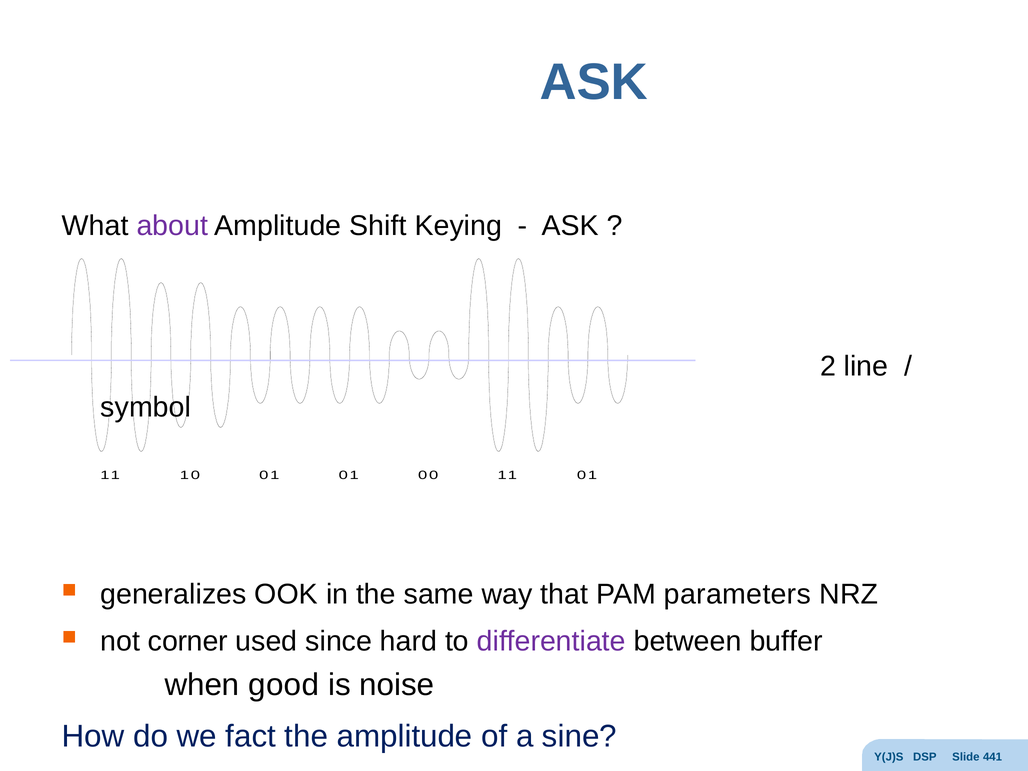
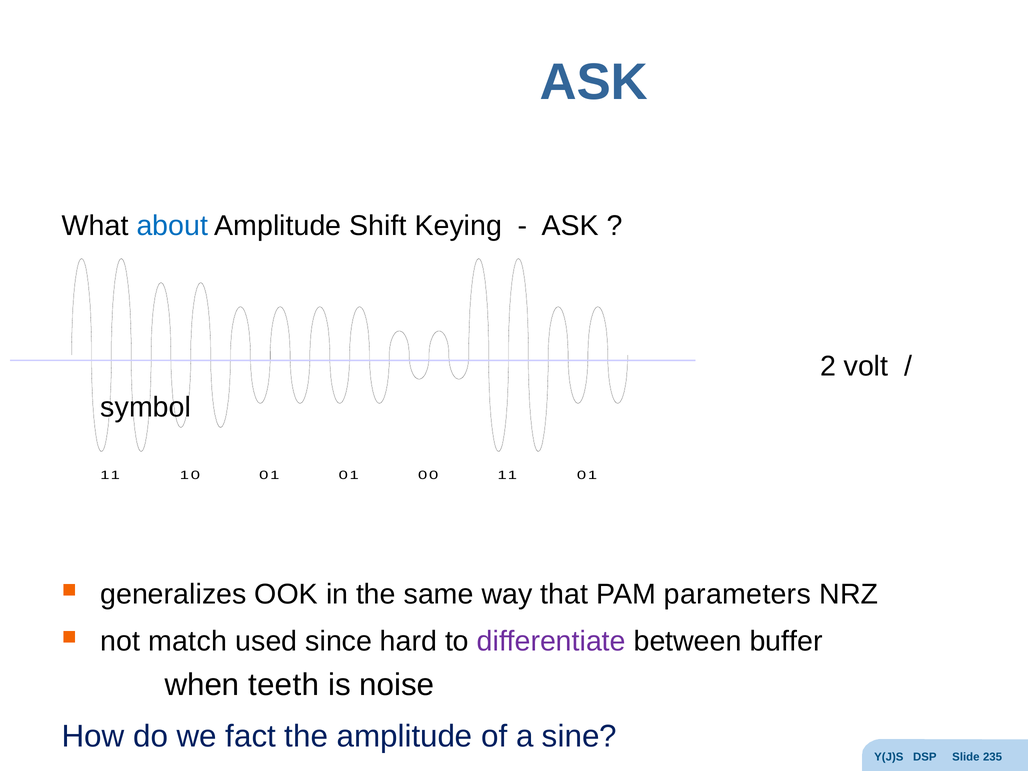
about colour: purple -> blue
line: line -> volt
corner: corner -> match
good: good -> teeth
441: 441 -> 235
